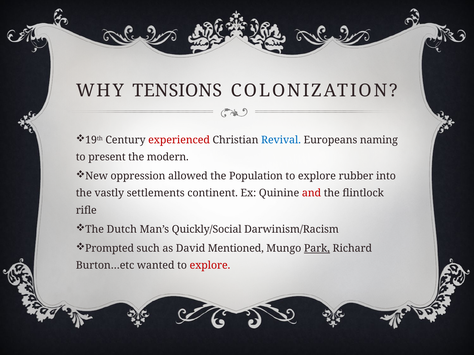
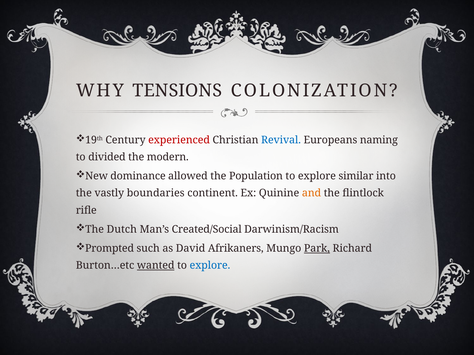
present: present -> divided
oppression: oppression -> dominance
rubber: rubber -> similar
settlements: settlements -> boundaries
and colour: red -> orange
Quickly/Social: Quickly/Social -> Created/Social
Mentioned: Mentioned -> Afrikaners
wanted underline: none -> present
explore at (210, 266) colour: red -> blue
